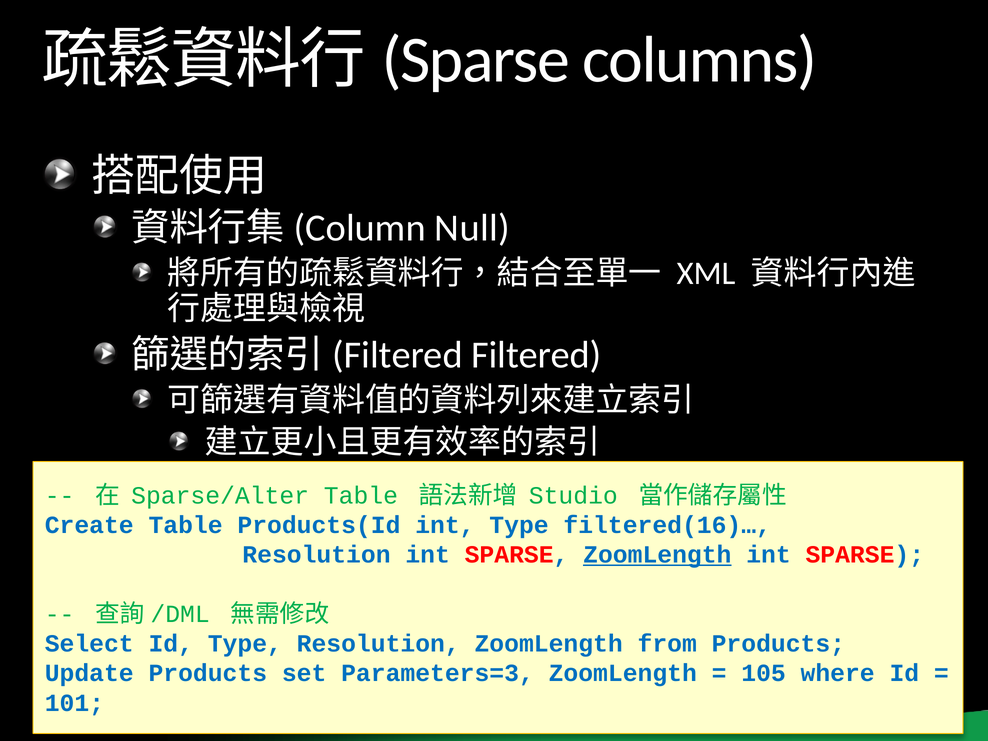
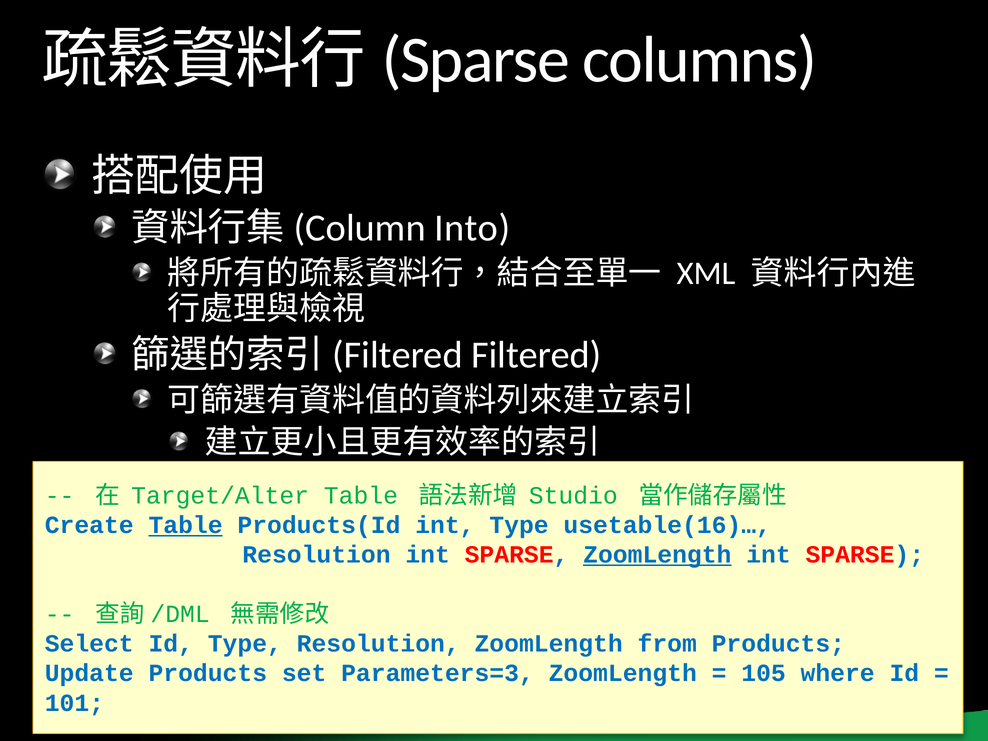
Null: Null -> Into
Sparse/Alter: Sparse/Alter -> Target/Alter
Table at (186, 525) underline: none -> present
filtered(16)…: filtered(16)… -> usetable(16)…
